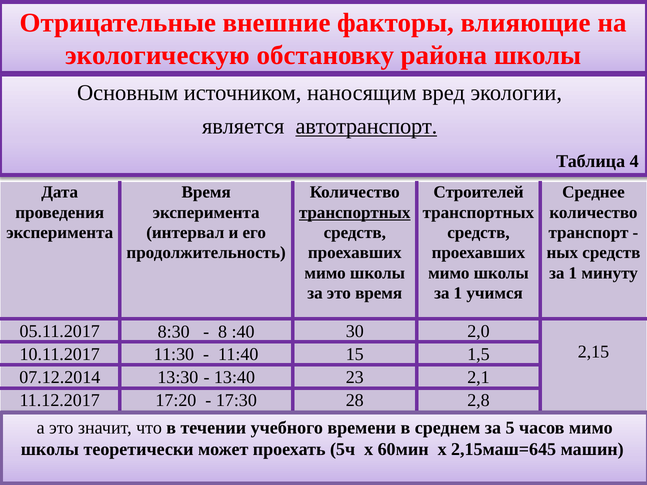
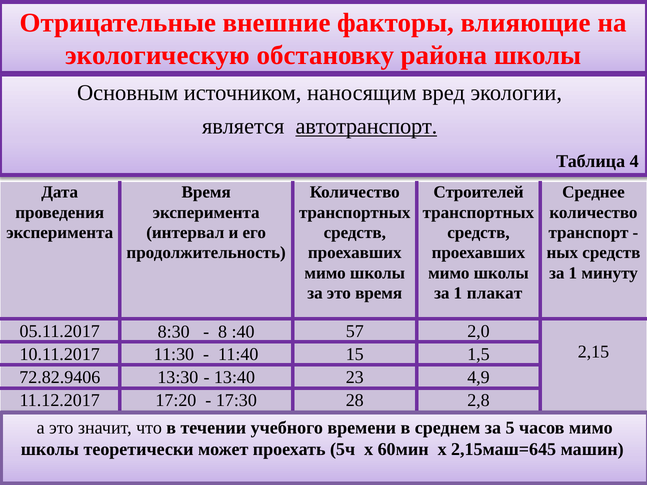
транспортных at (355, 213) underline: present -> none
учимся: учимся -> плакат
30: 30 -> 57
07.12.2014: 07.12.2014 -> 72.82.9406
2,1: 2,1 -> 4,9
